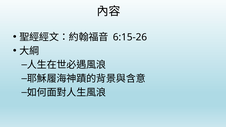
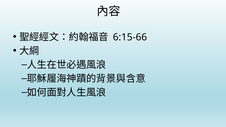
6:15-26: 6:15-26 -> 6:15-66
